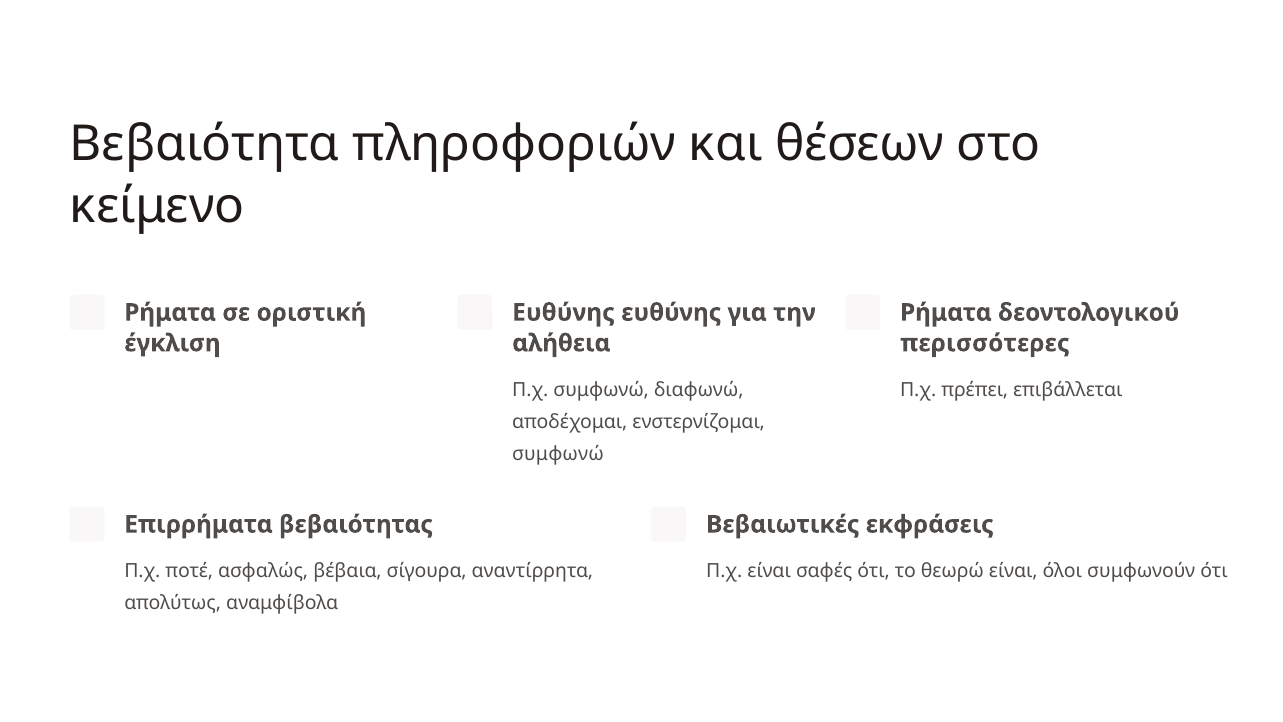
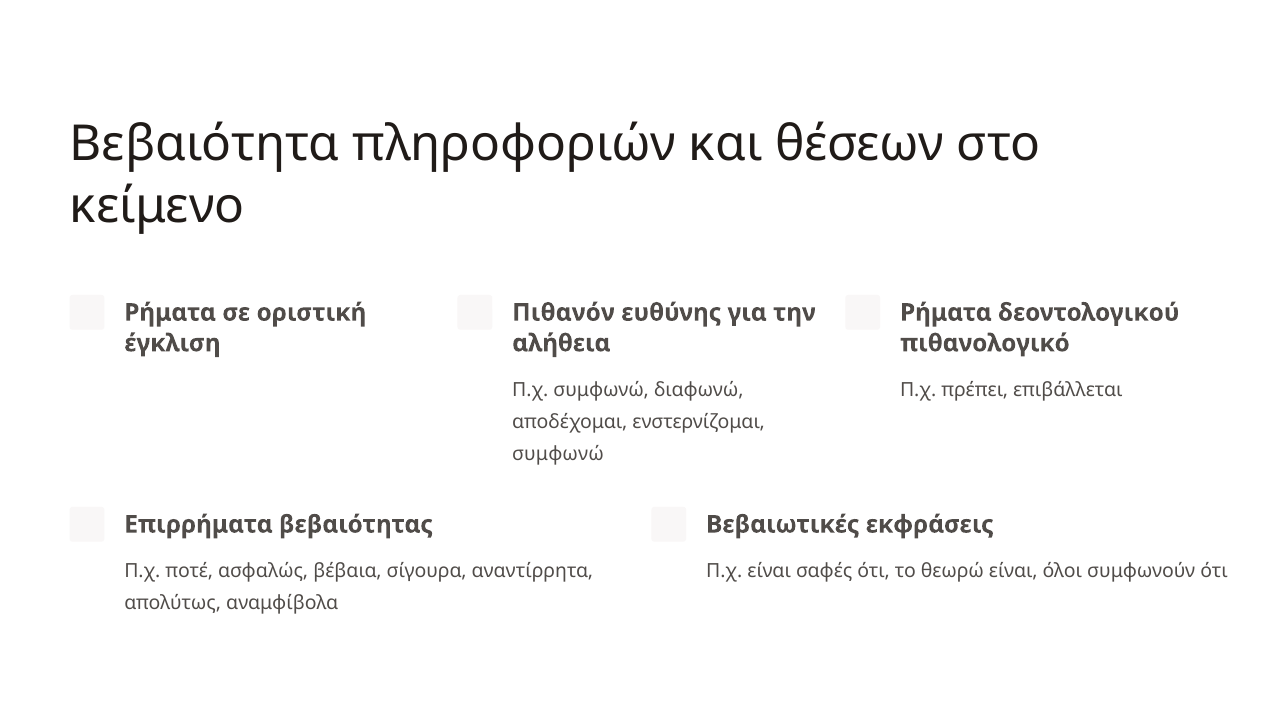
Ευθύνης at (563, 312): Ευθύνης -> Πιθανόν
περισσότερες: περισσότερες -> πιθανολογικό
